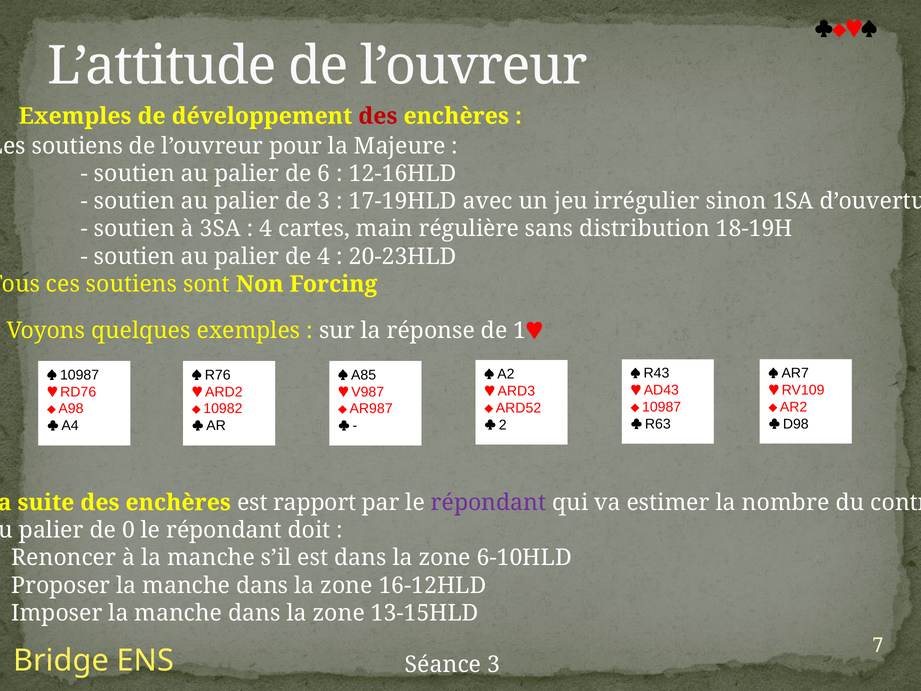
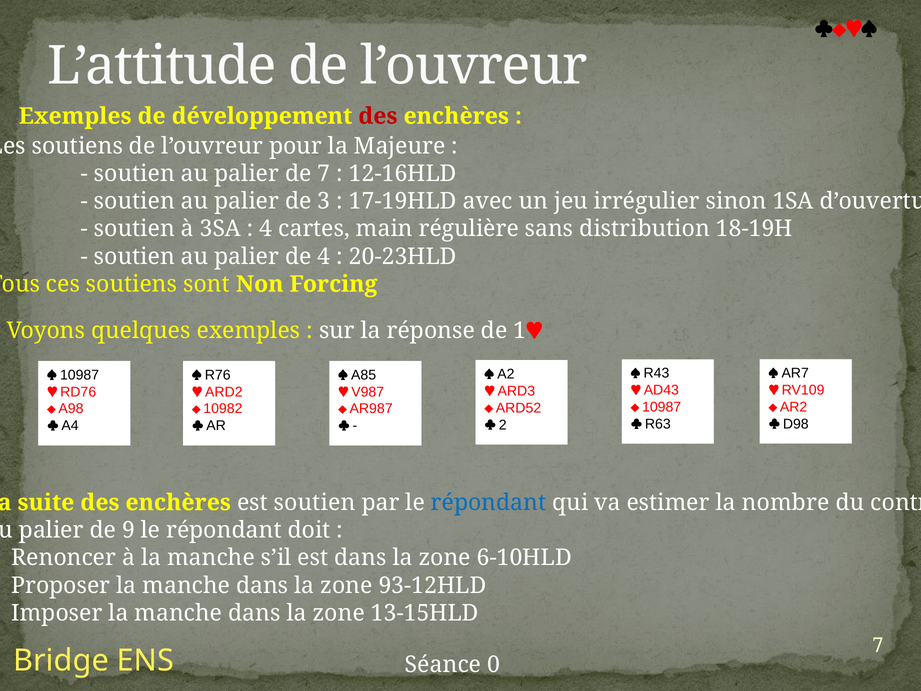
de 6: 6 -> 7
est rapport: rapport -> soutien
répondant at (489, 502) colour: purple -> blue
0: 0 -> 9
16-12HLD: 16-12HLD -> 93-12HLD
Séance 3: 3 -> 0
